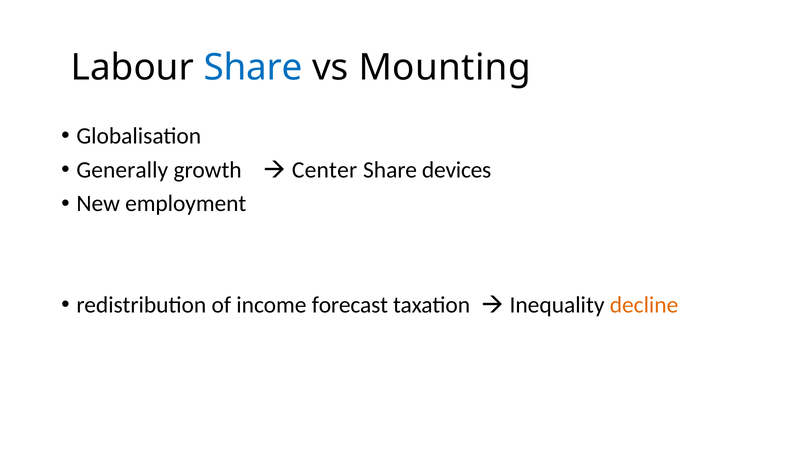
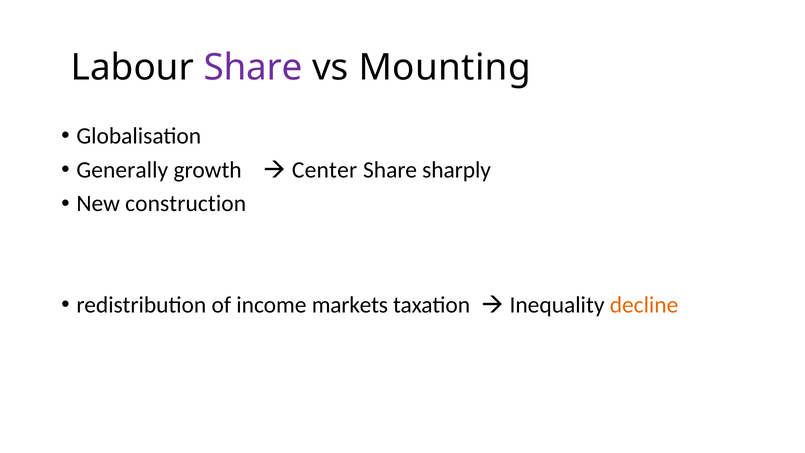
Share at (253, 68) colour: blue -> purple
devices: devices -> sharply
employment: employment -> construction
forecast: forecast -> markets
